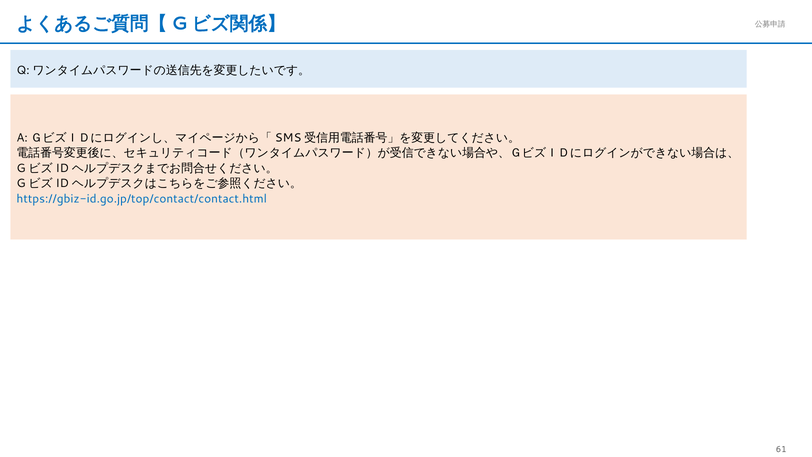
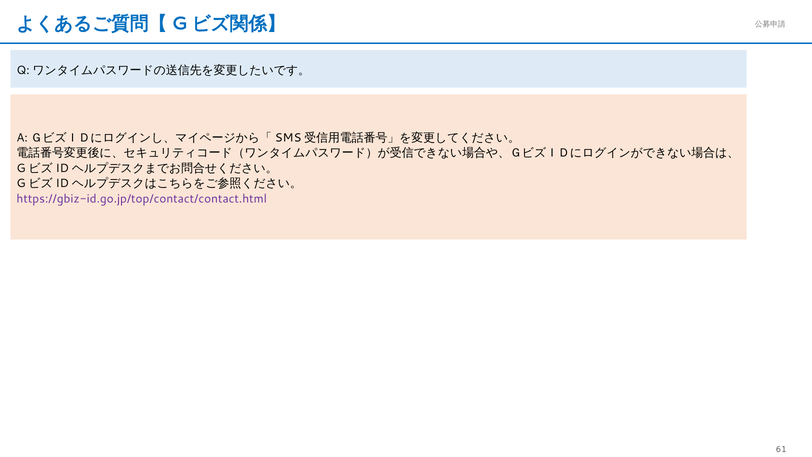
https://gbiz-id.go.jp/top/contact/contact.html colour: blue -> purple
